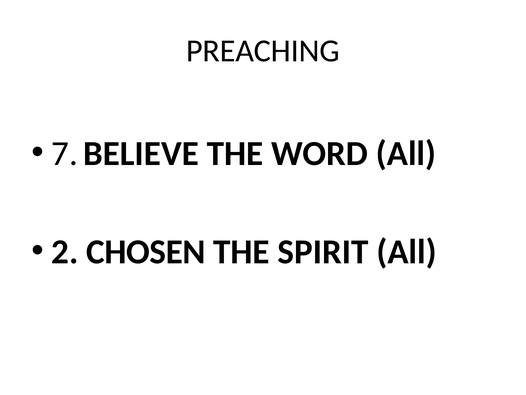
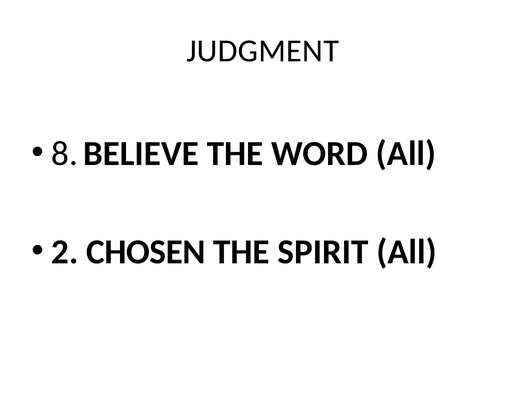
PREACHING: PREACHING -> JUDGMENT
7: 7 -> 8
